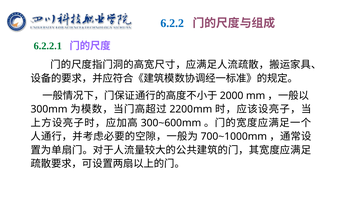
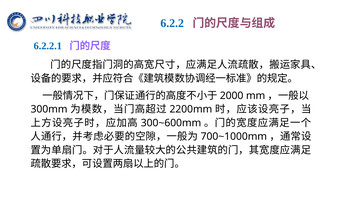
6.2.2.1 colour: green -> blue
